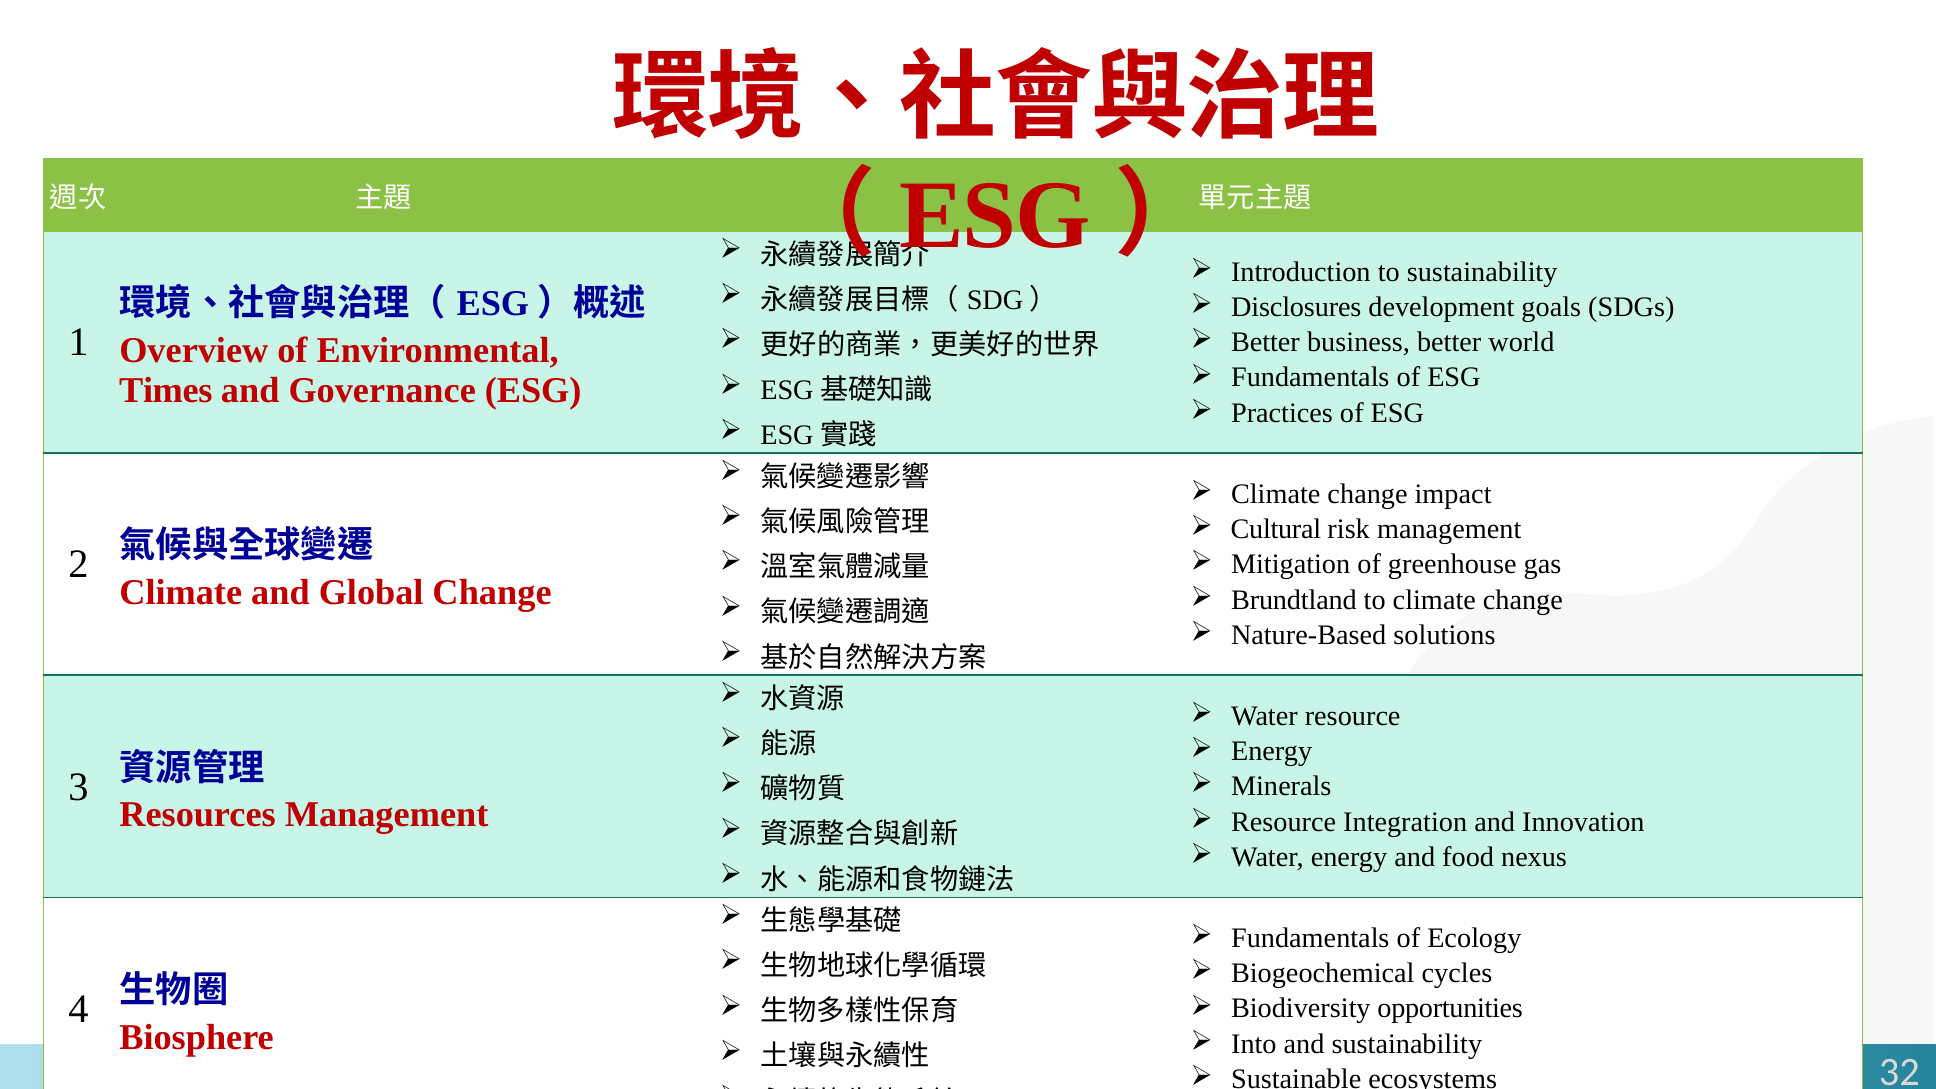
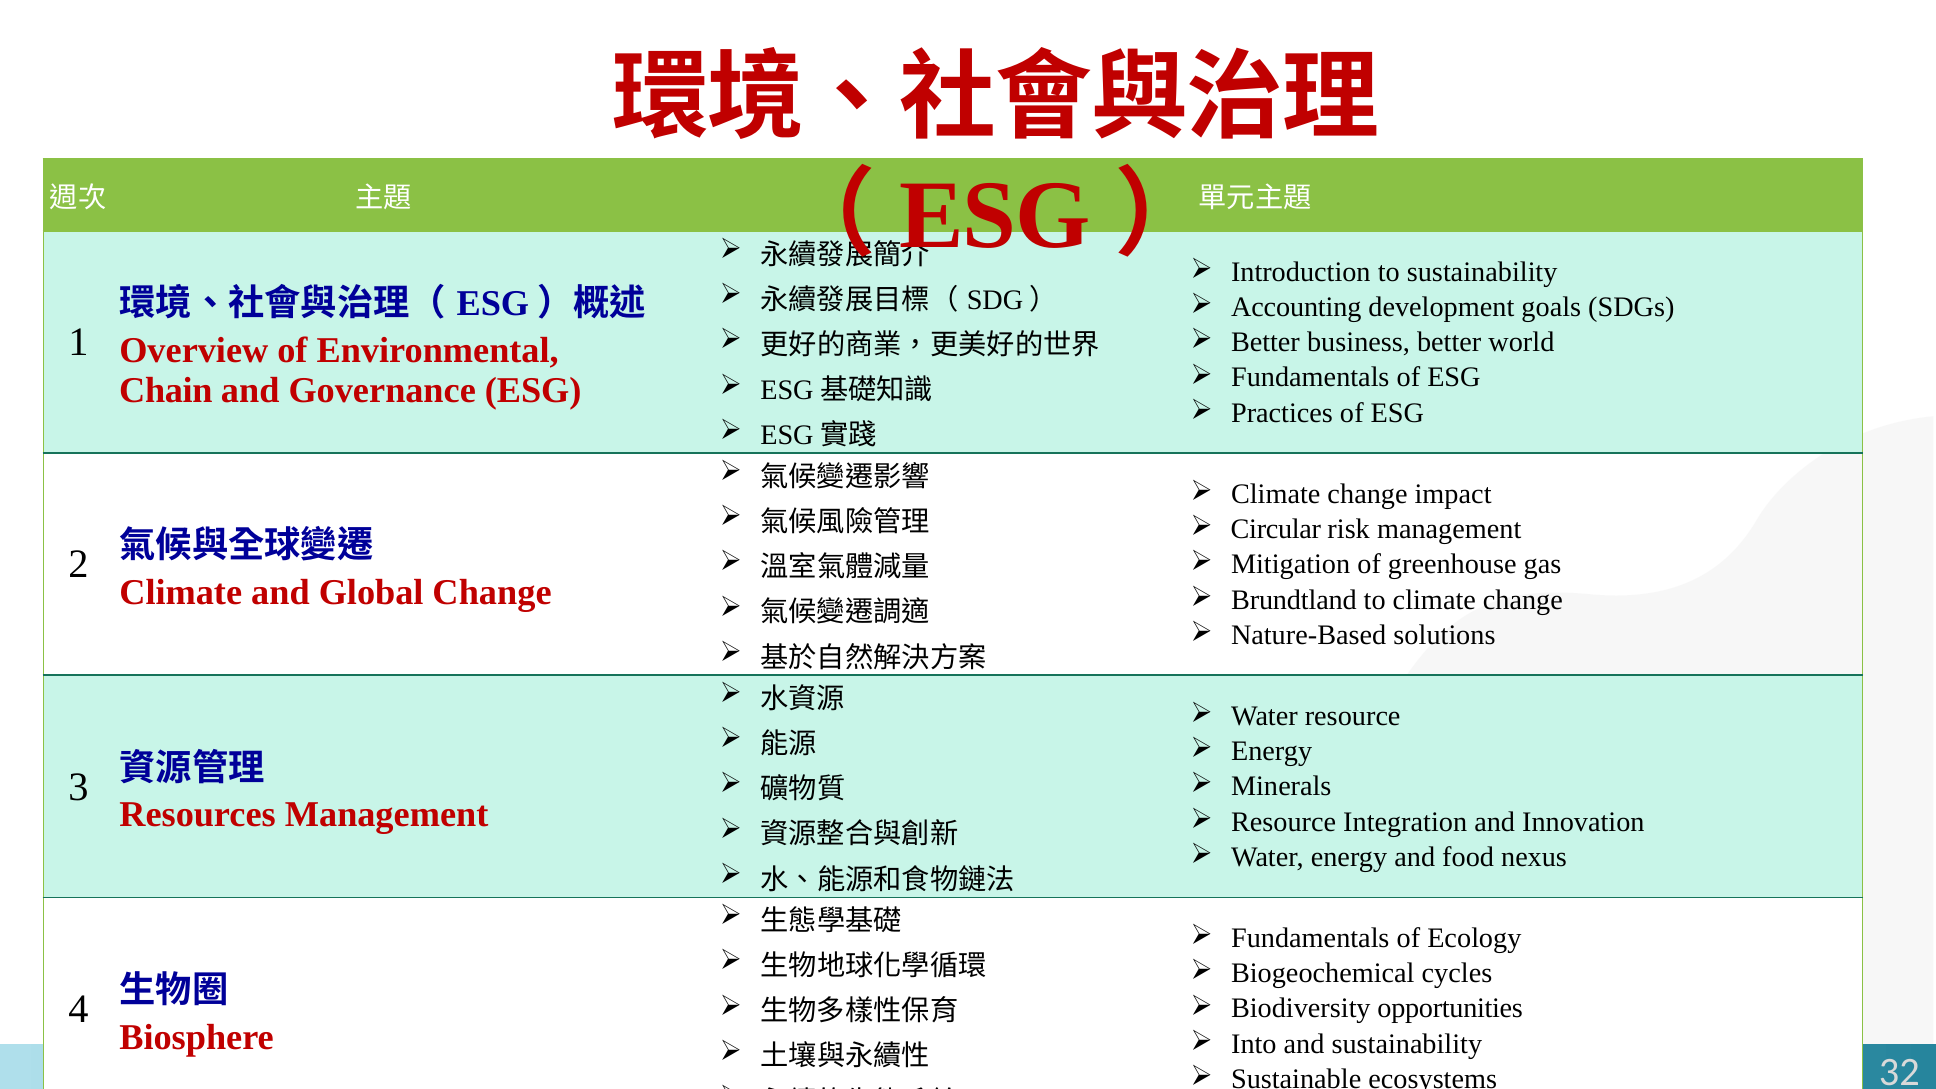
Disclosures: Disclosures -> Accounting
Times: Times -> Chain
Cultural: Cultural -> Circular
